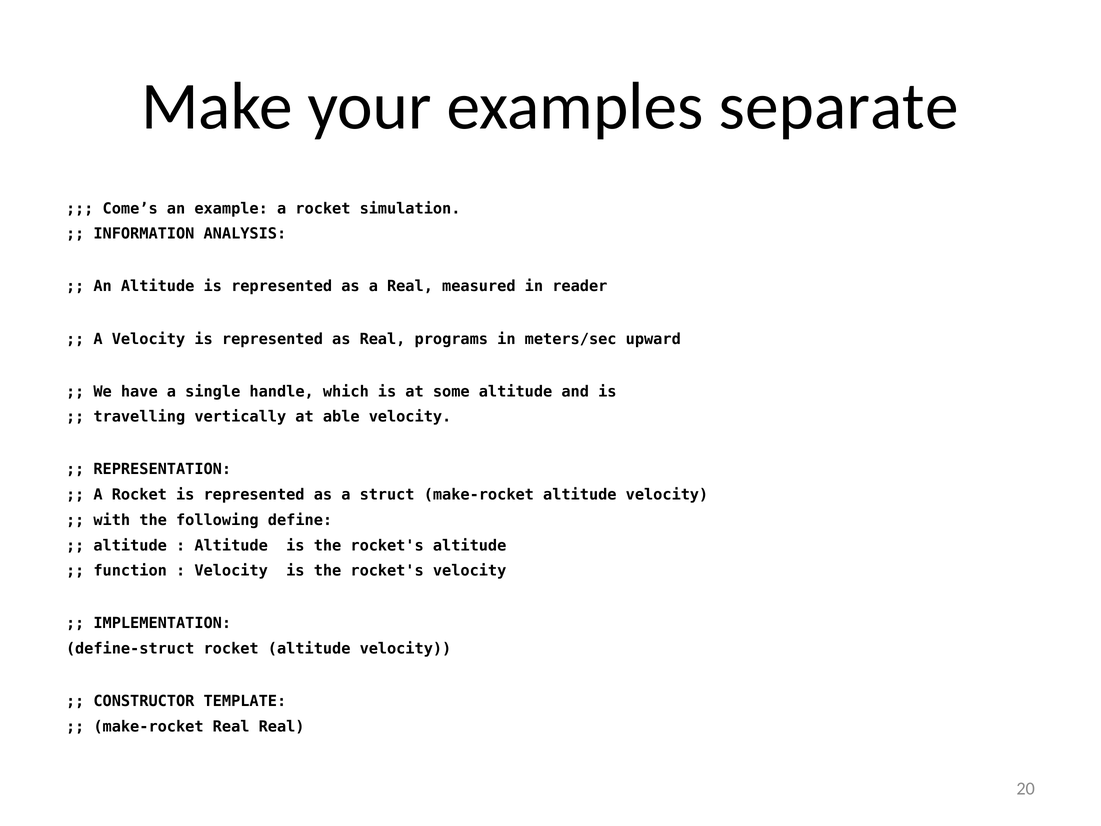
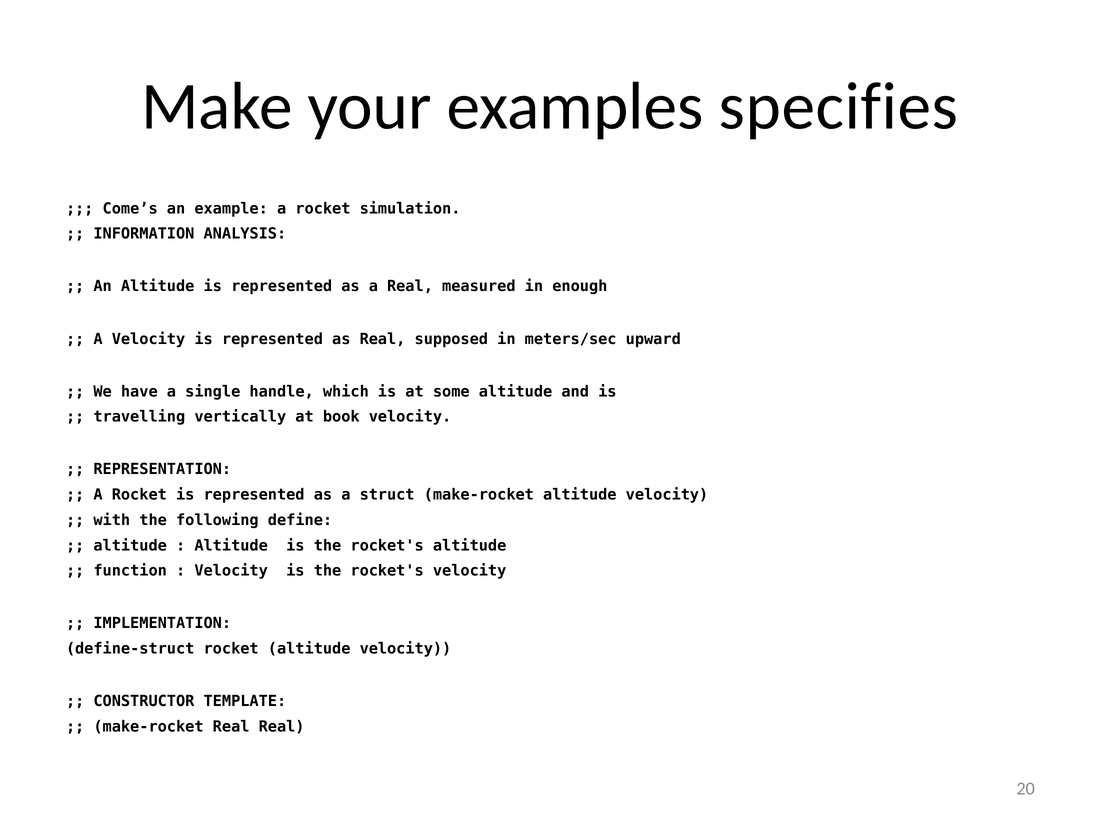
separate: separate -> specifies
reader: reader -> enough
programs: programs -> supposed
able: able -> book
